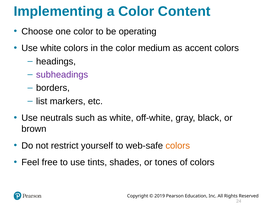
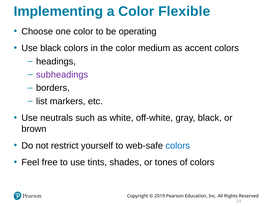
Content: Content -> Flexible
Use white: white -> black
colors at (178, 146) colour: orange -> blue
